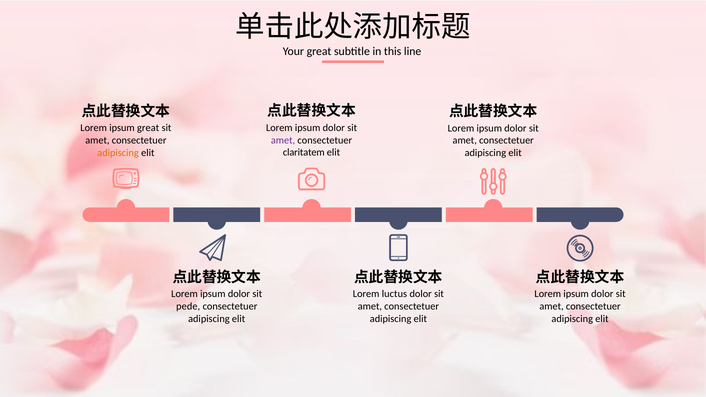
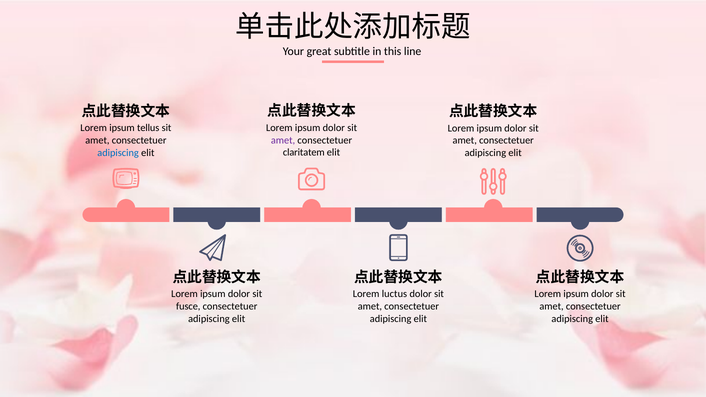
ipsum great: great -> tellus
adipiscing at (118, 153) colour: orange -> blue
pede: pede -> fusce
